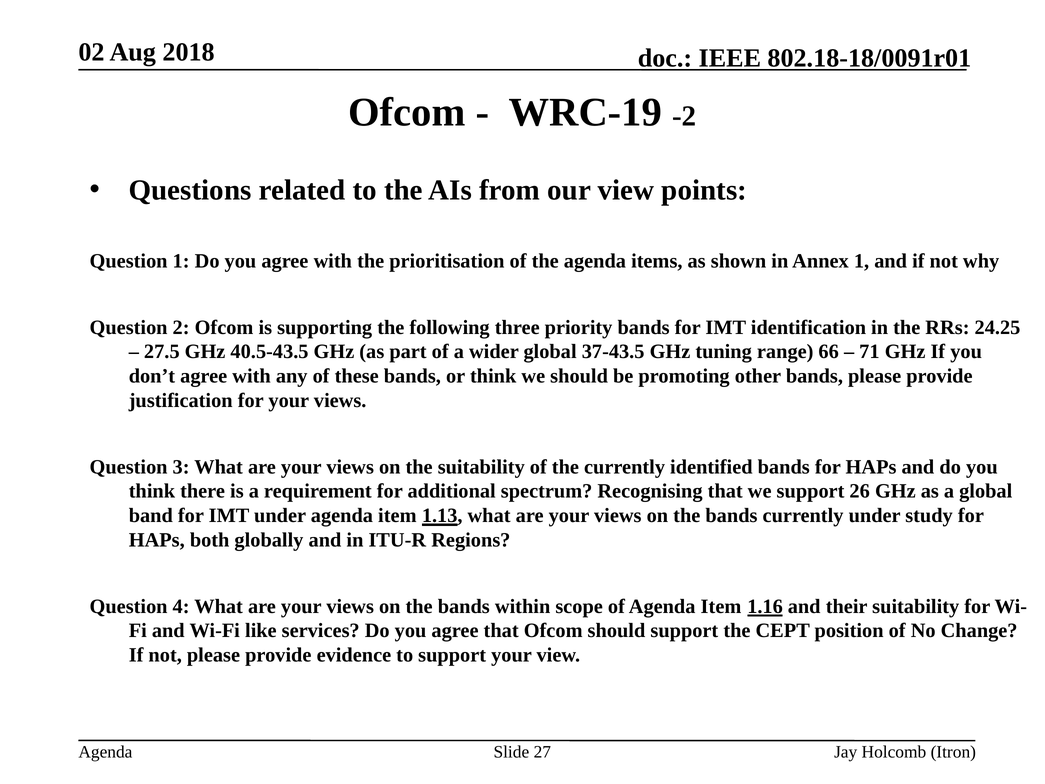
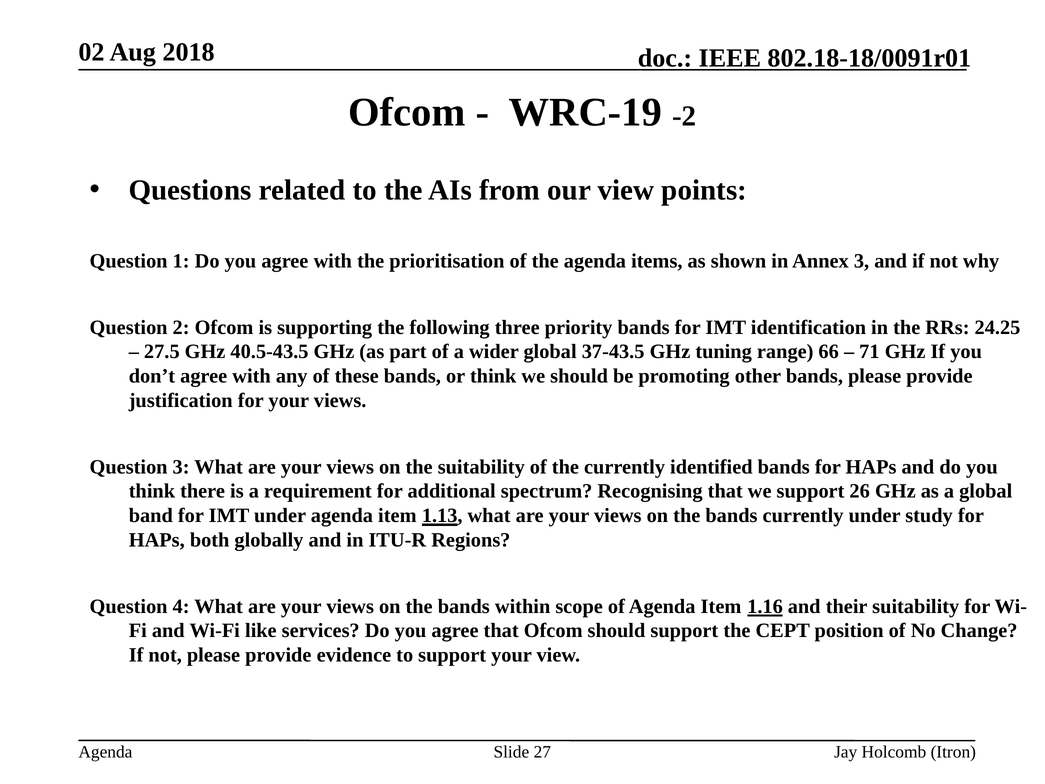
Annex 1: 1 -> 3
